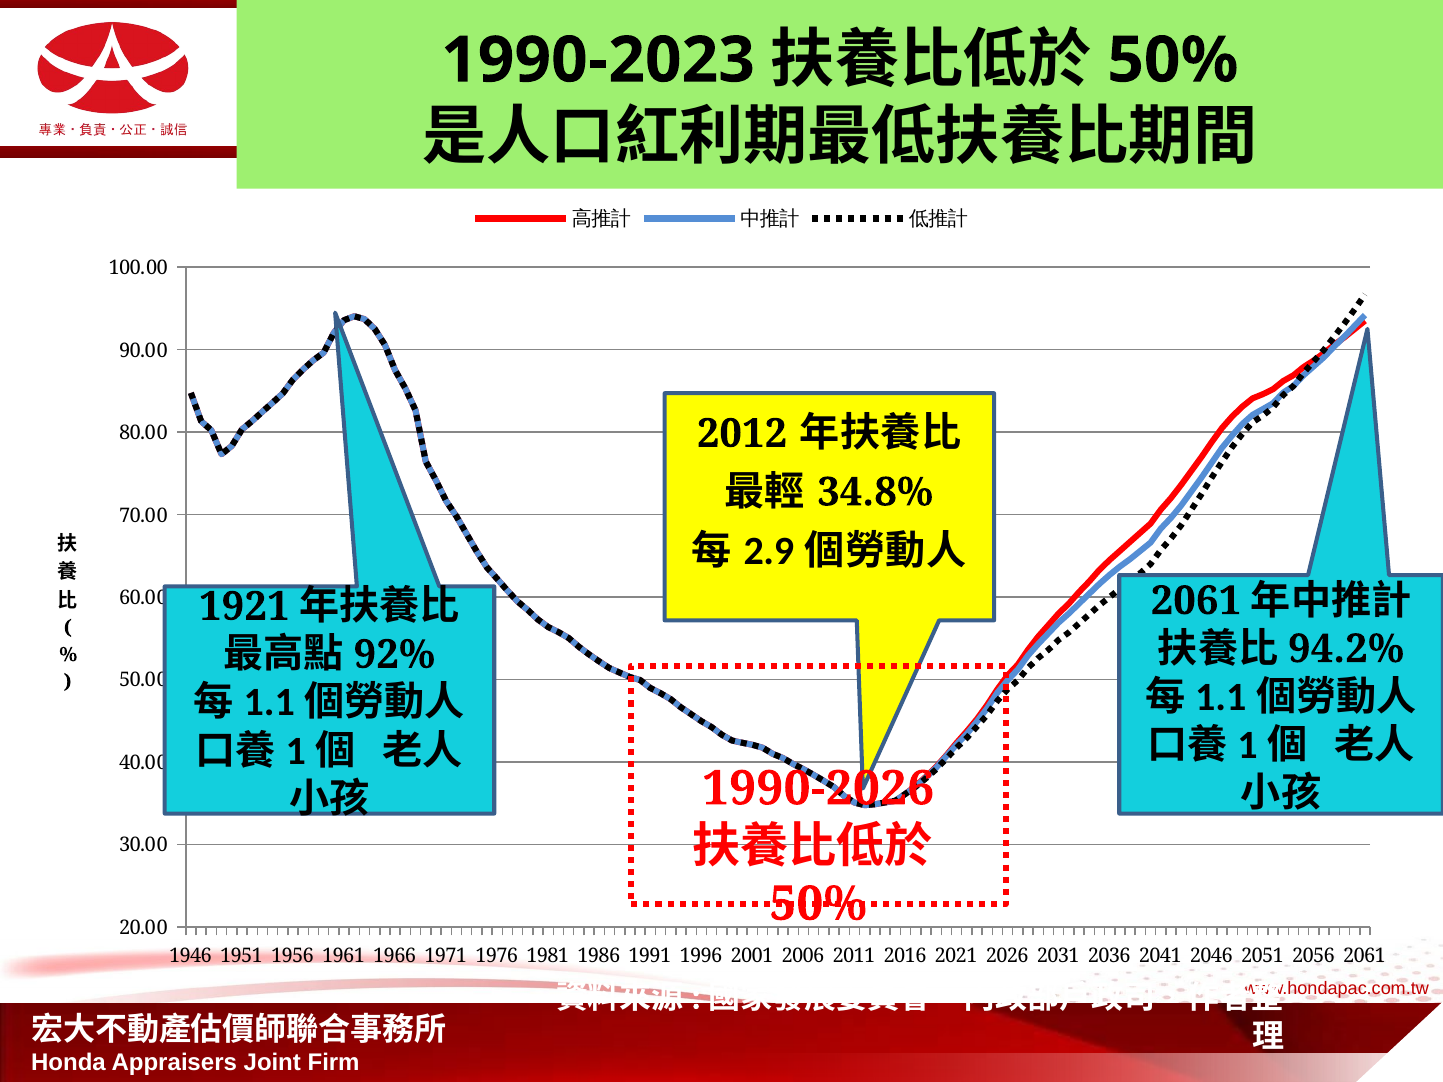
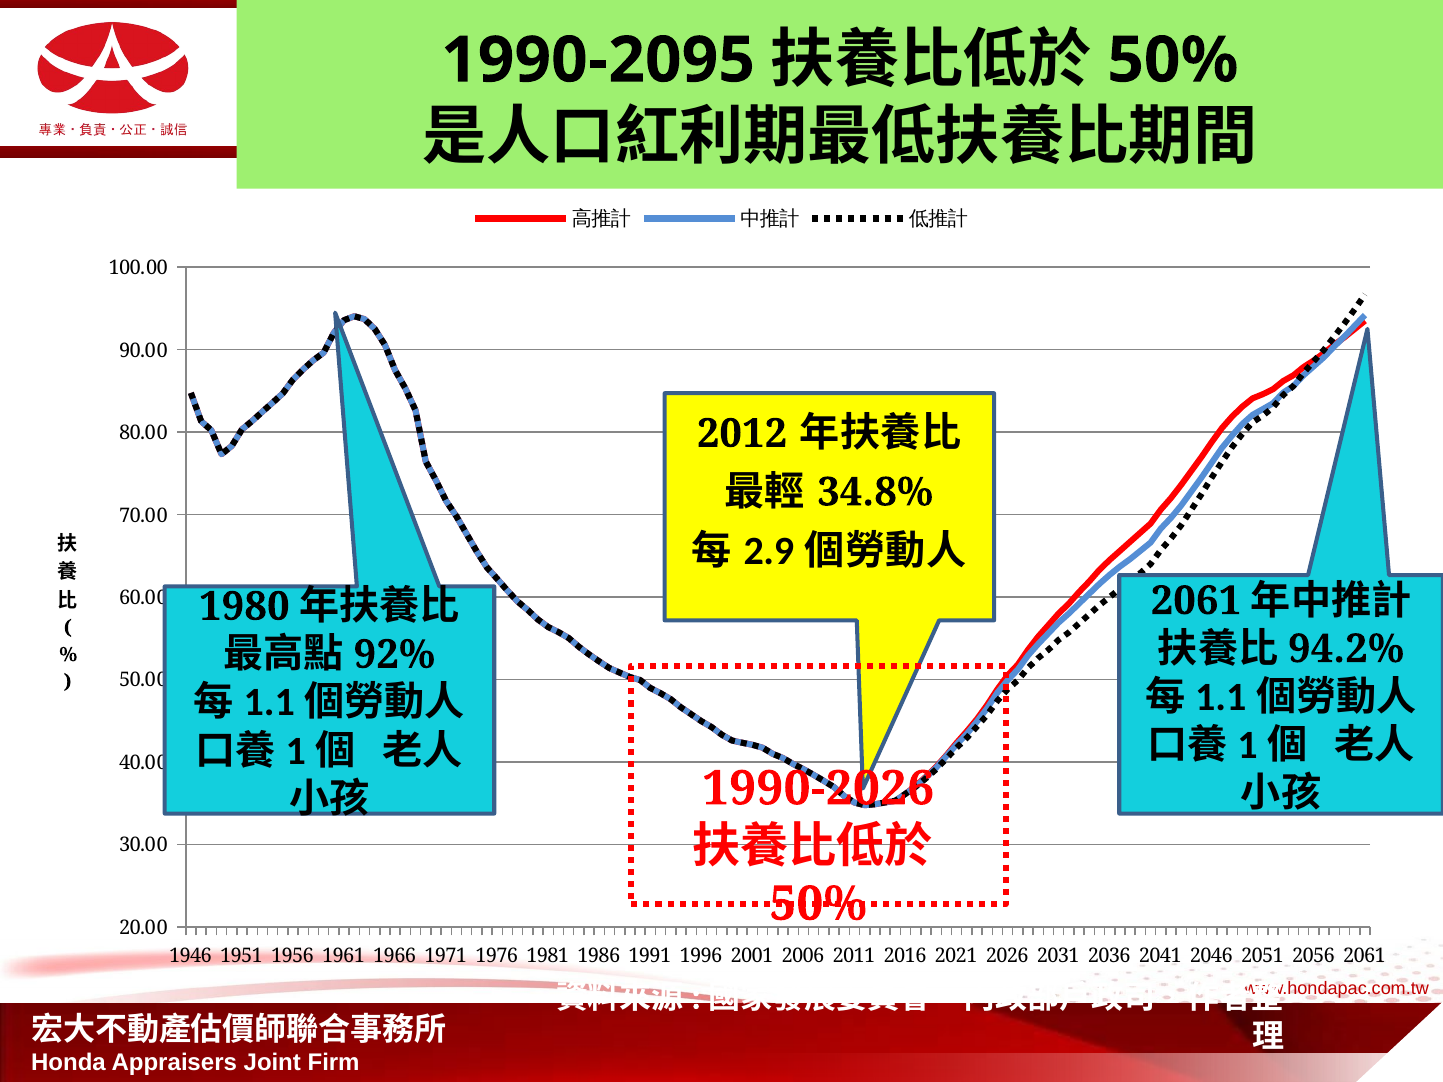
1990-2023: 1990-2023 -> 1990-2095
1921: 1921 -> 1980
